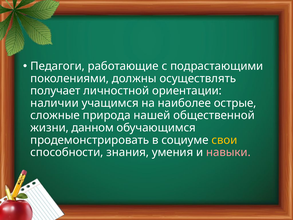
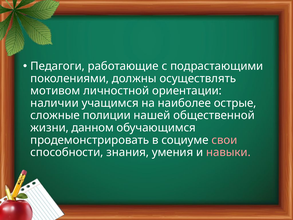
получает: получает -> мотивом
природа: природа -> полиции
свои colour: yellow -> pink
